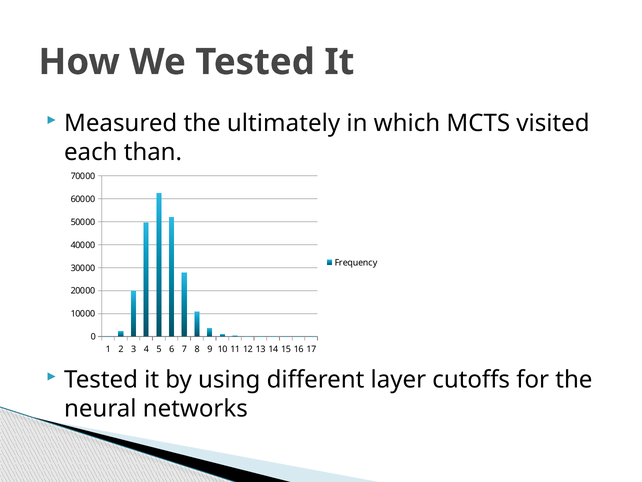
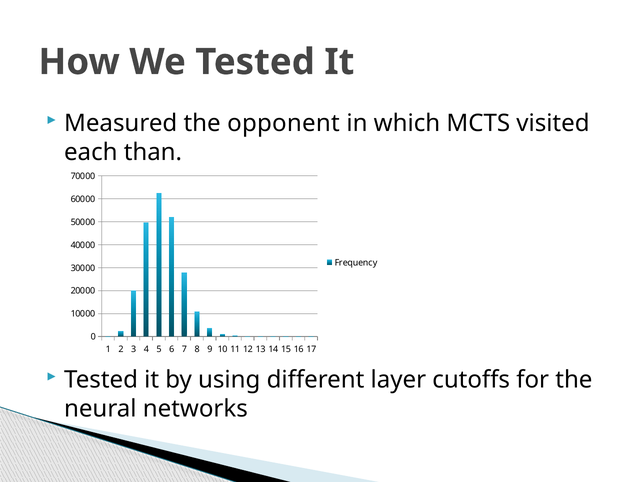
ultimately: ultimately -> opponent
